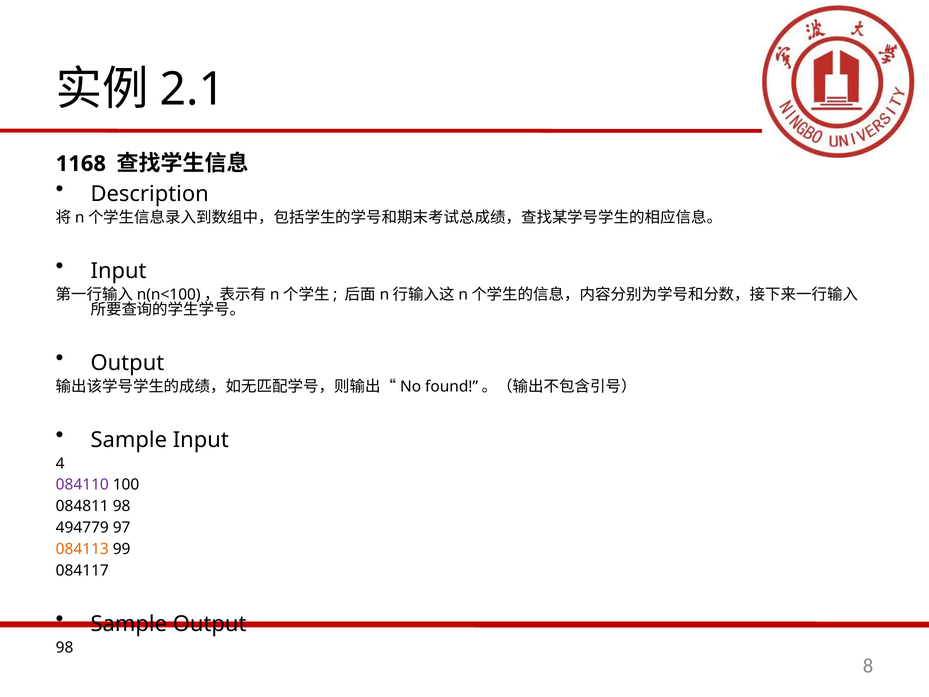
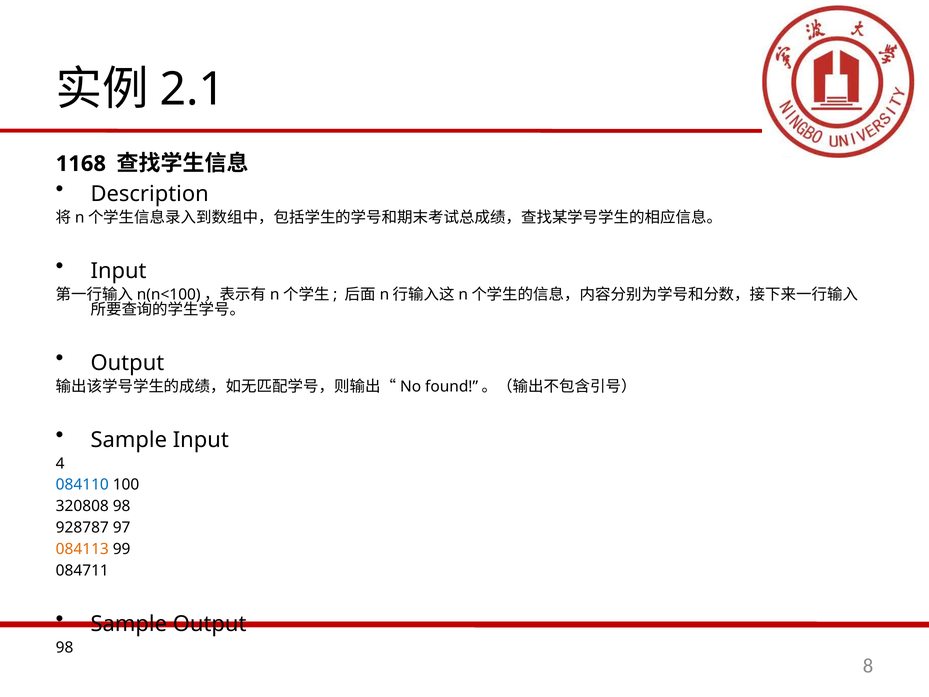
084110 colour: purple -> blue
084811: 084811 -> 320808
494779: 494779 -> 928787
084117: 084117 -> 084711
